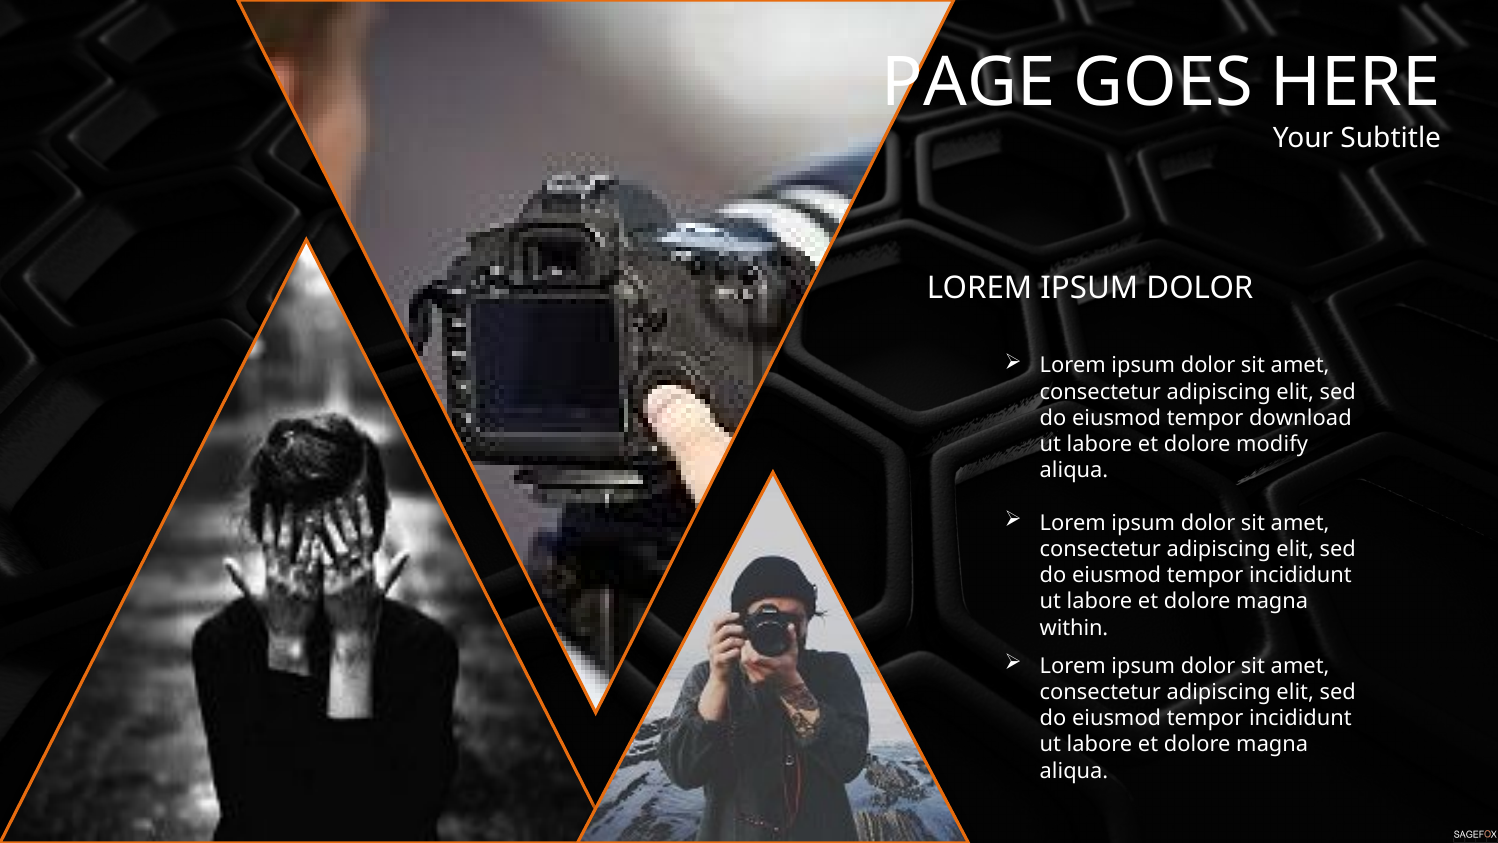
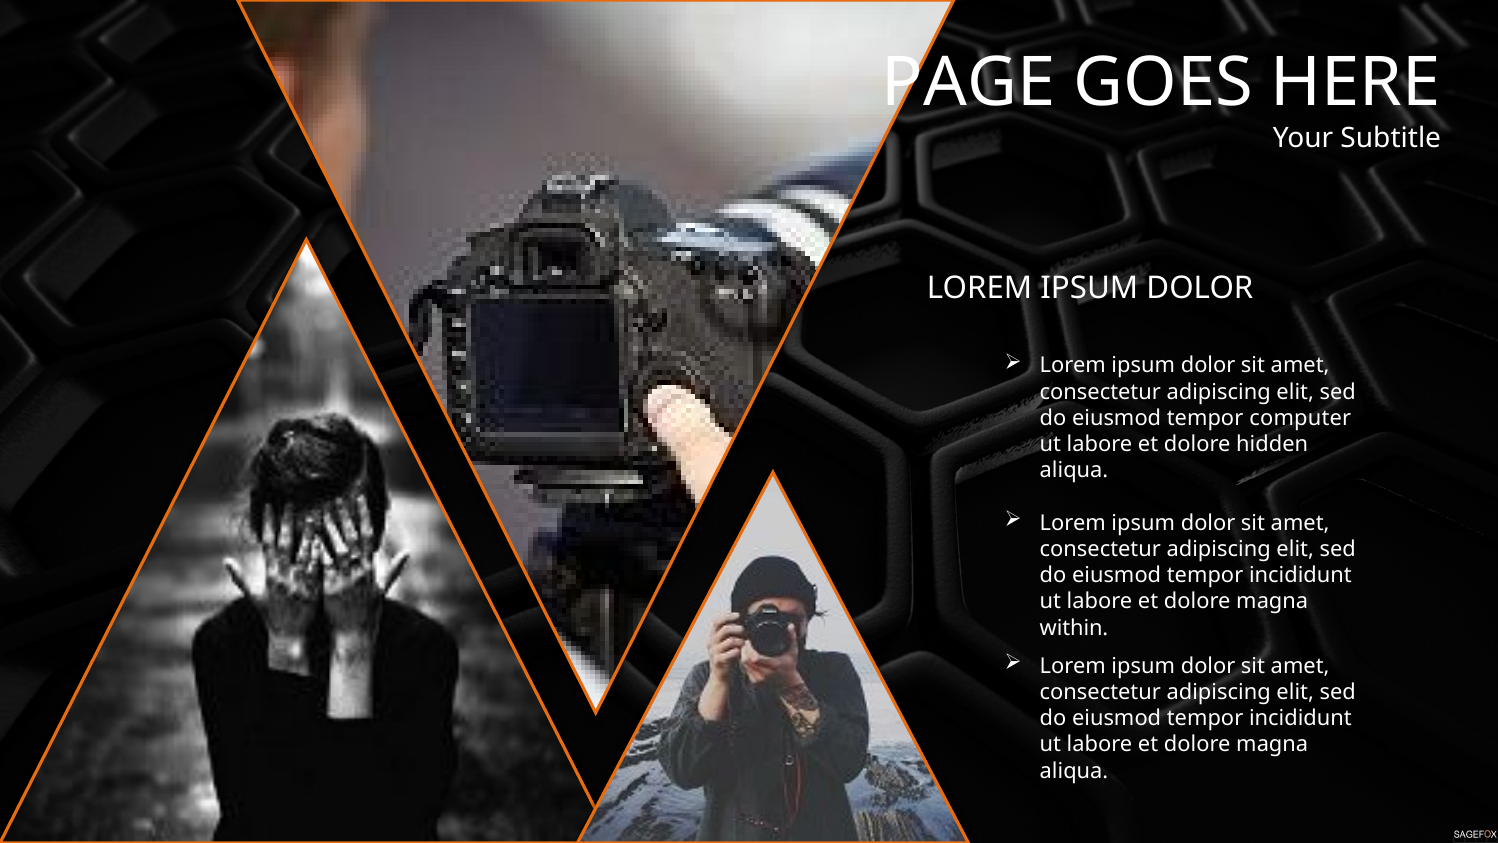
download: download -> computer
modify: modify -> hidden
